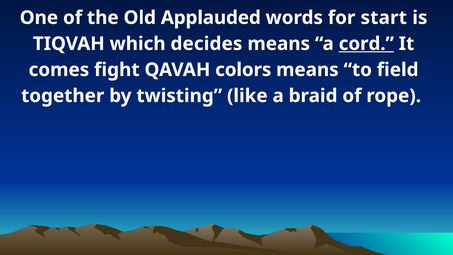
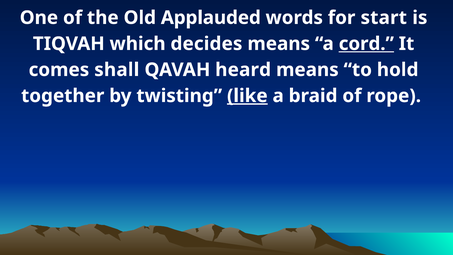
fight: fight -> shall
colors: colors -> heard
field: field -> hold
like underline: none -> present
